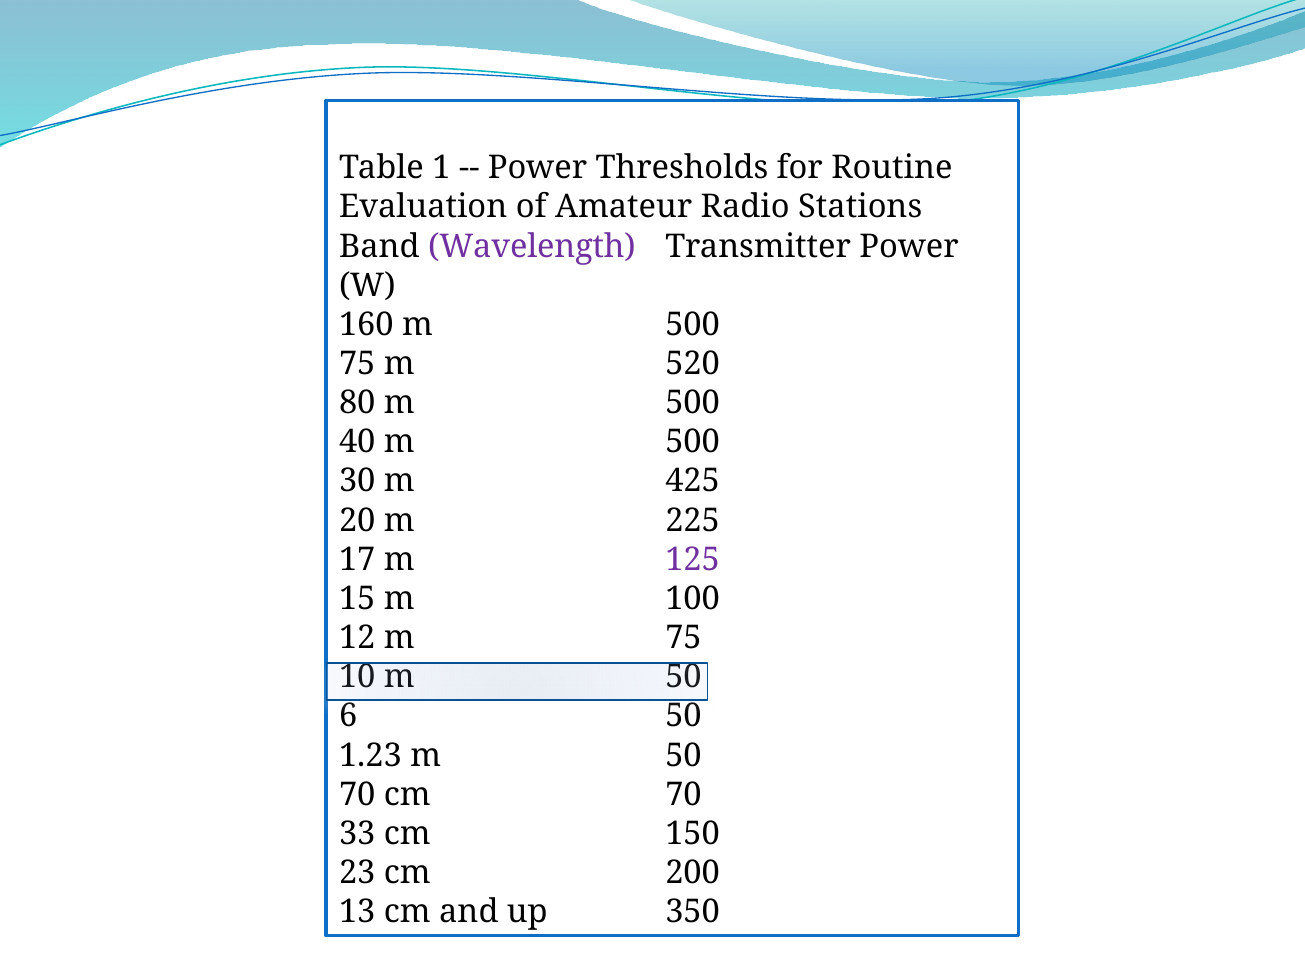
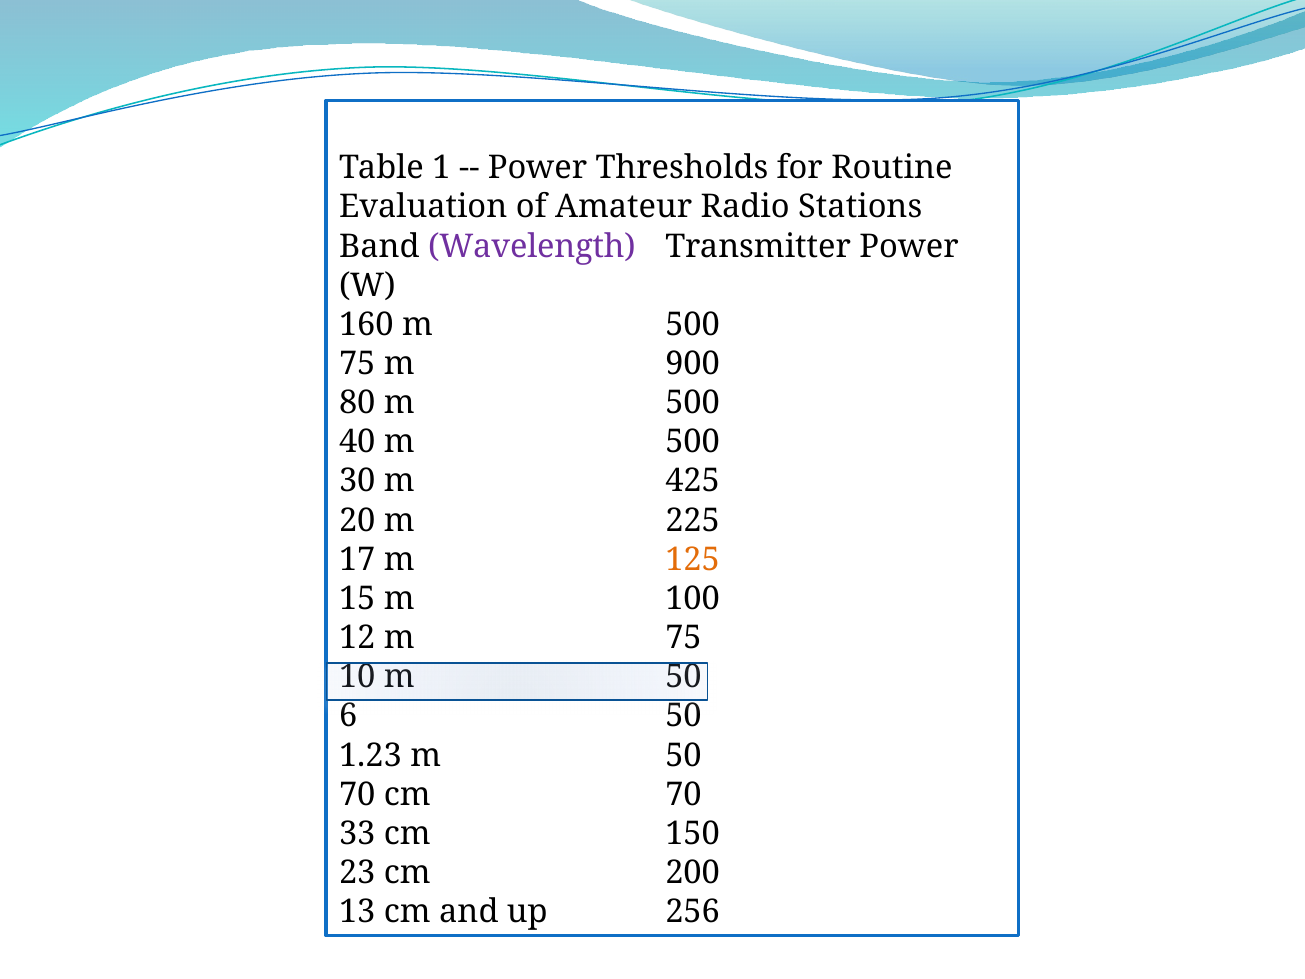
520: 520 -> 900
125 colour: purple -> orange
350: 350 -> 256
